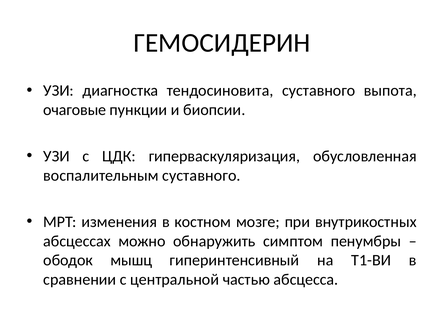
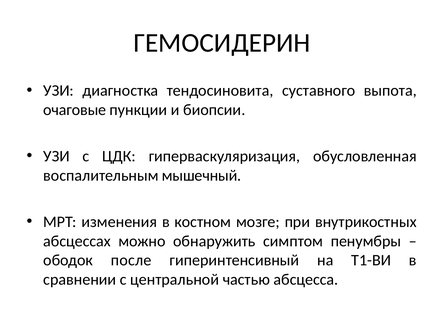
воспалительным суставного: суставного -> мышечный
мышц: мышц -> после
